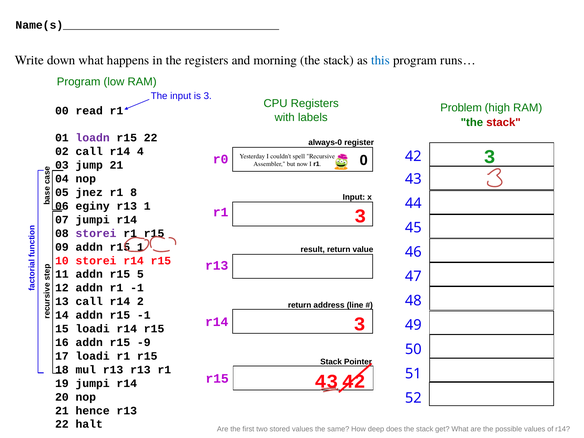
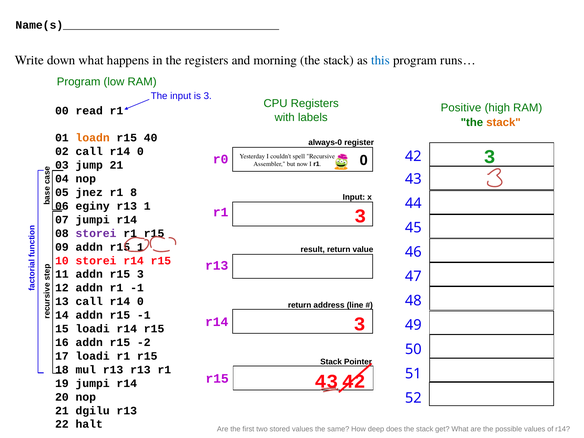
Problem: Problem -> Positive
stack at (503, 122) colour: red -> orange
loadn colour: purple -> orange
r15 22: 22 -> 40
02 call r14 4: 4 -> 0
r15 5: 5 -> 3
13 call r14 2: 2 -> 0
-9: -9 -> -2
hence: hence -> dgilu
